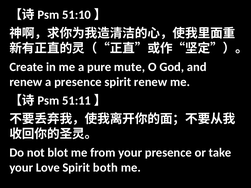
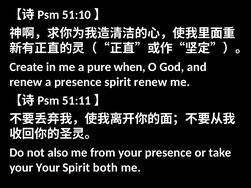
mute: mute -> when
blot: blot -> also
your Love: Love -> Your
